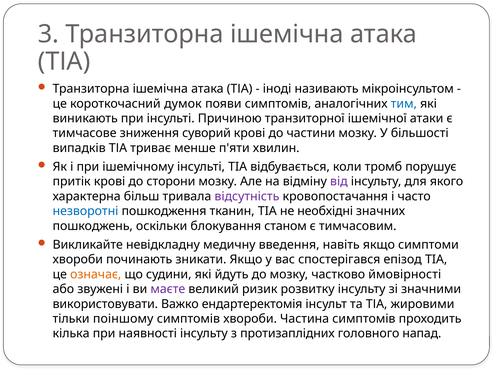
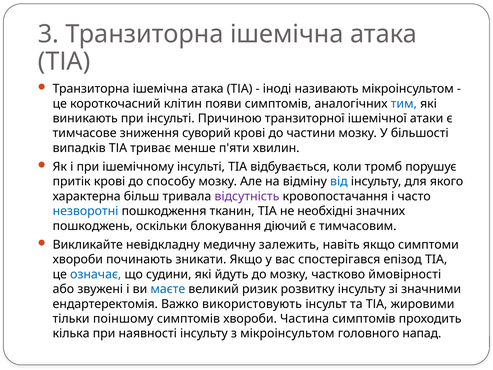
думок: думок -> клітин
сторони: сторони -> способу
від colour: purple -> blue
станом: станом -> діючий
введення: введення -> залежить
означає colour: orange -> blue
маєте colour: purple -> blue
використовувати: використовувати -> ендартеректомія
ендартеректомія: ендартеректомія -> використовують
з протизаплідних: протизаплідних -> мікроінсультом
